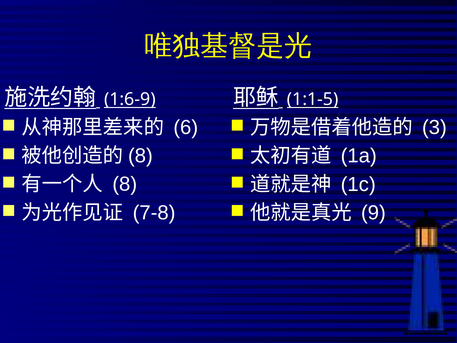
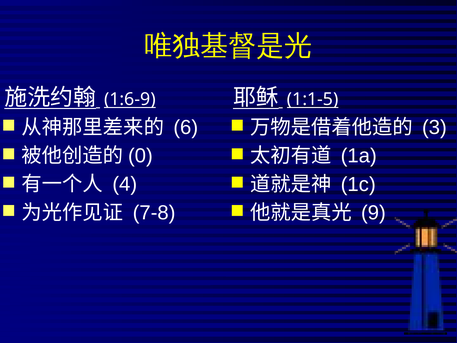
8 at (141, 156): 8 -> 0
8 at (125, 184): 8 -> 4
